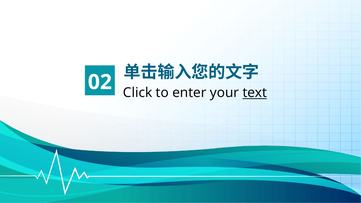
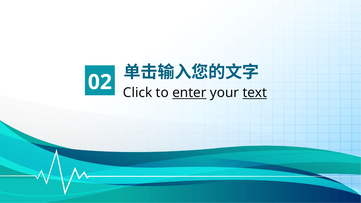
enter underline: none -> present
